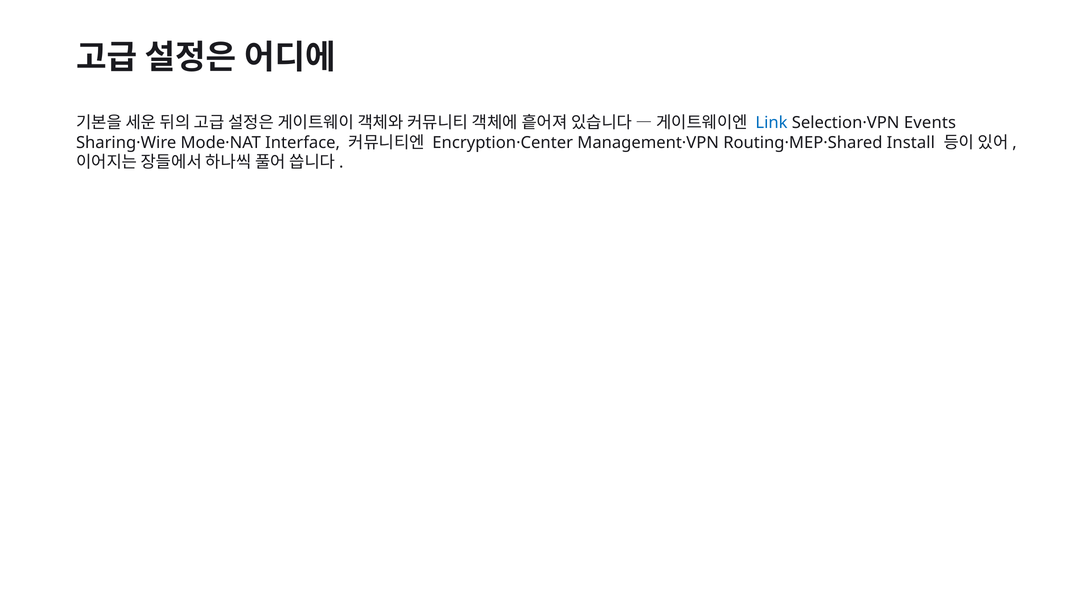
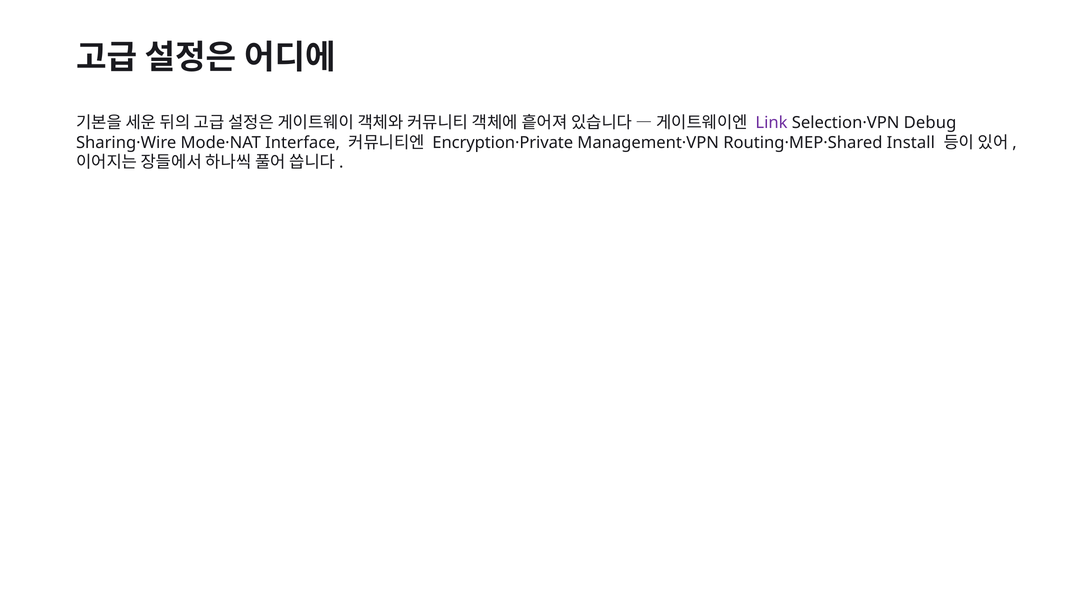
Link colour: blue -> purple
Events: Events -> Debug
Encryption·Center: Encryption·Center -> Encryption·Private
